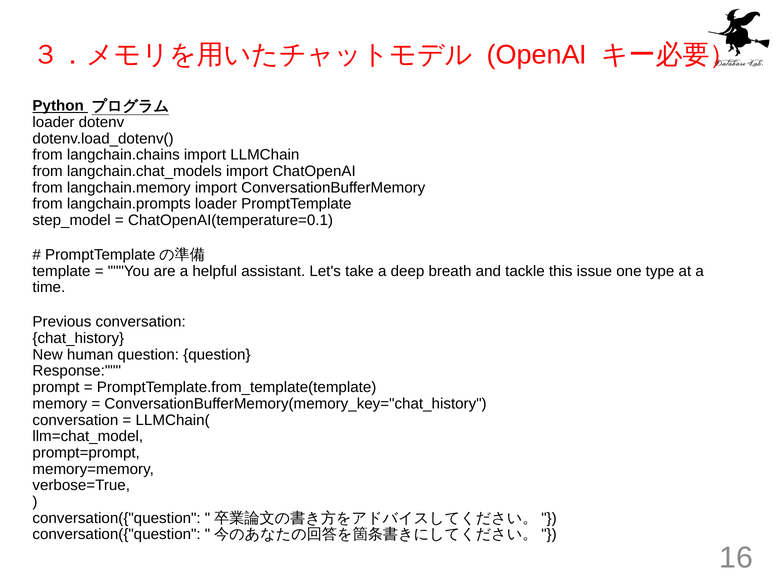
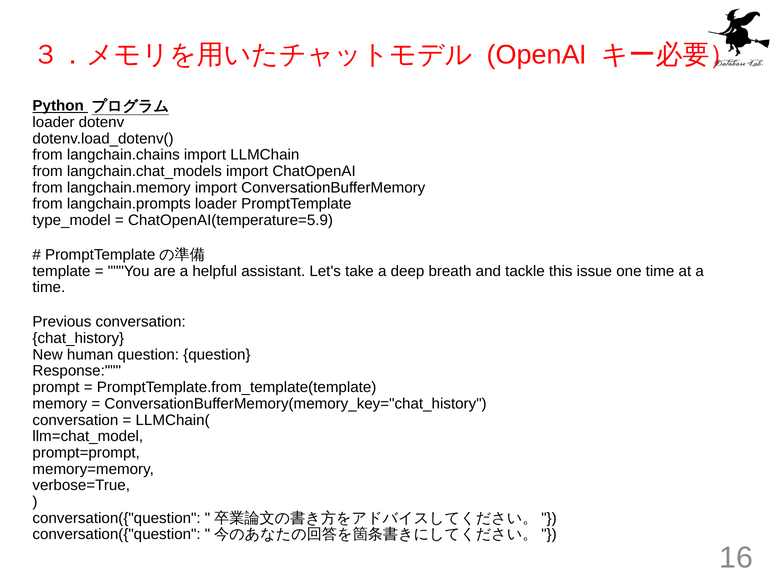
step_model: step_model -> type_model
ChatOpenAI(temperature=0.1: ChatOpenAI(temperature=0.1 -> ChatOpenAI(temperature=5.9
one type: type -> time
